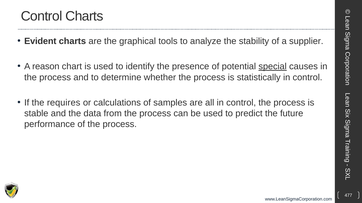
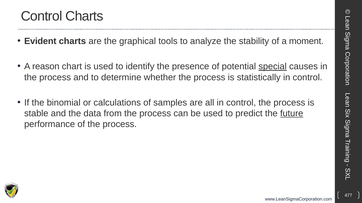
supplier: supplier -> moment
requires: requires -> binomial
future underline: none -> present
